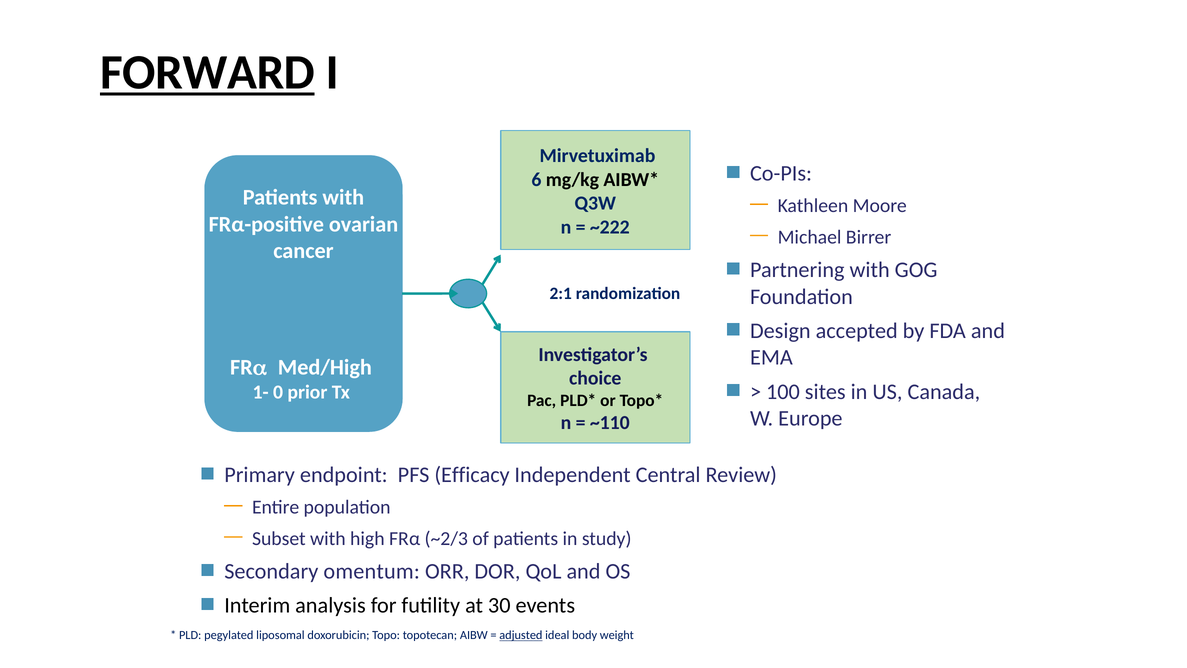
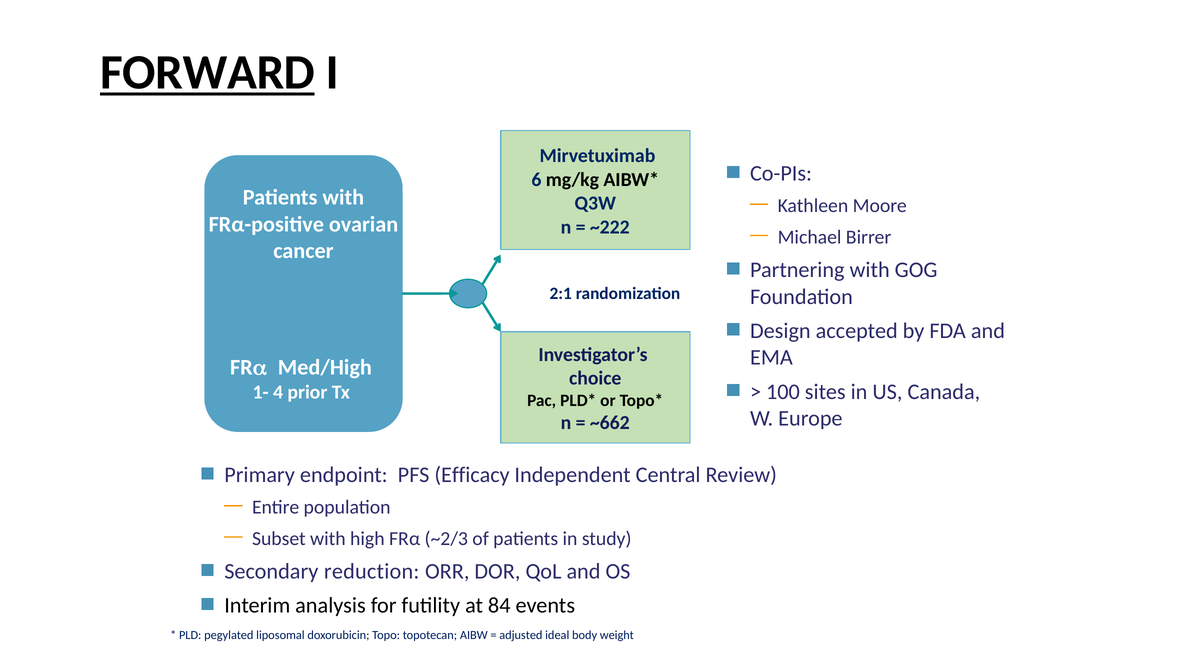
0: 0 -> 4
~110: ~110 -> ~662
omentum: omentum -> reduction
30: 30 -> 84
adjusted underline: present -> none
